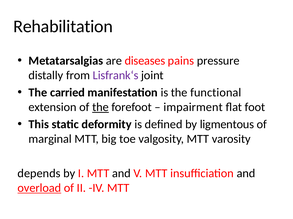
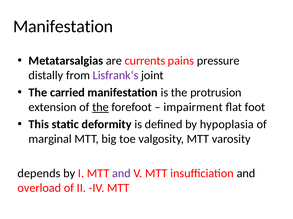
Rehabilitation at (63, 26): Rehabilitation -> Manifestation
diseases: diseases -> currents
functional: functional -> protrusion
ligmentous: ligmentous -> hypoplasia
and at (121, 174) colour: black -> purple
overload underline: present -> none
